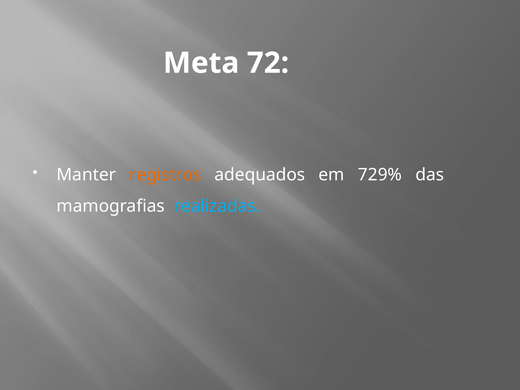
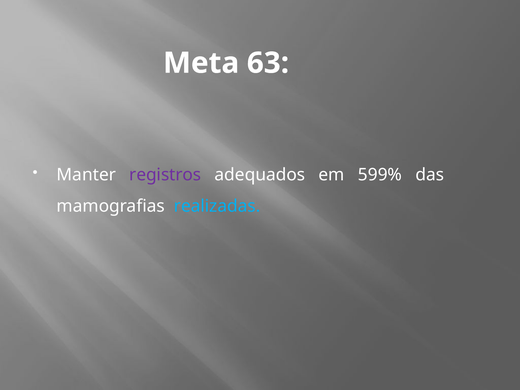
72: 72 -> 63
registros colour: orange -> purple
729%: 729% -> 599%
